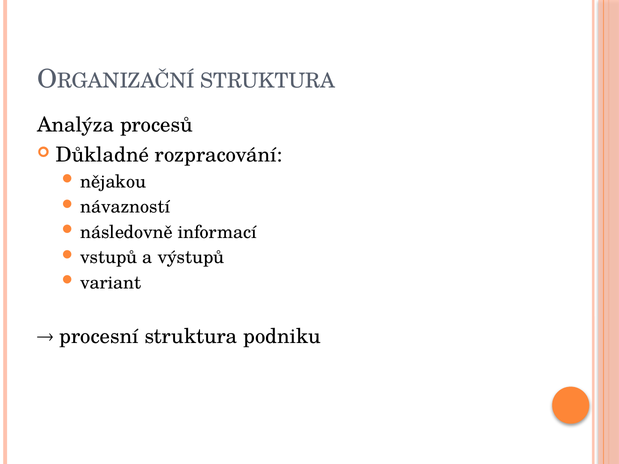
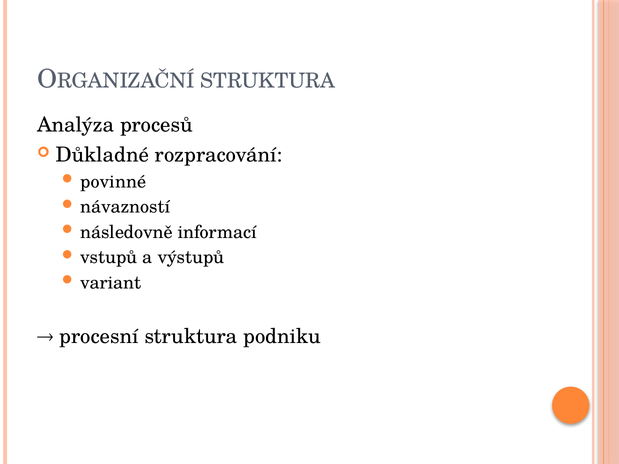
nějakou: nějakou -> povinné
